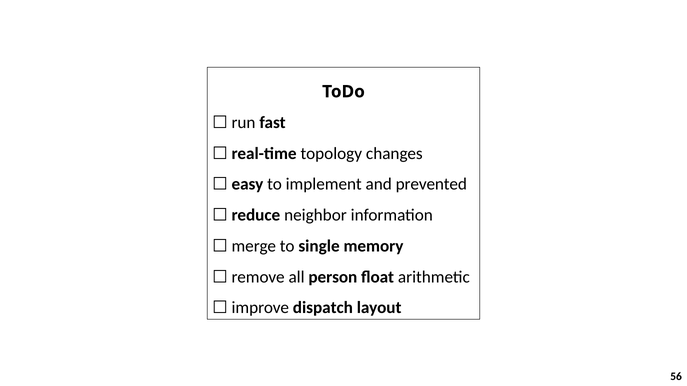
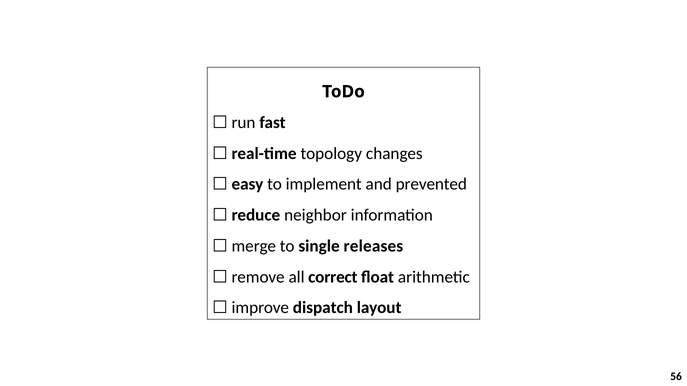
memory: memory -> releases
person: person -> correct
